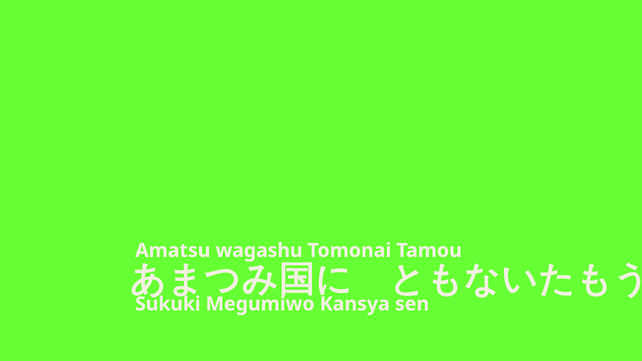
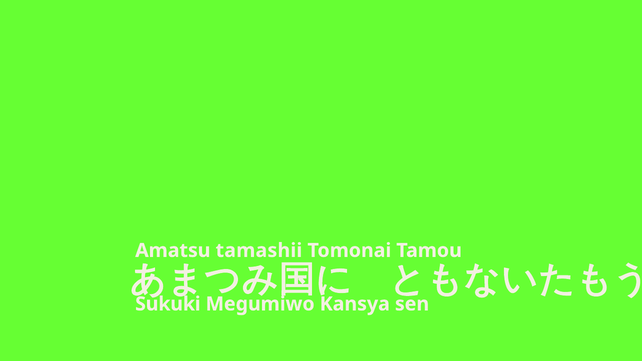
wagashu: wagashu -> tamashii
